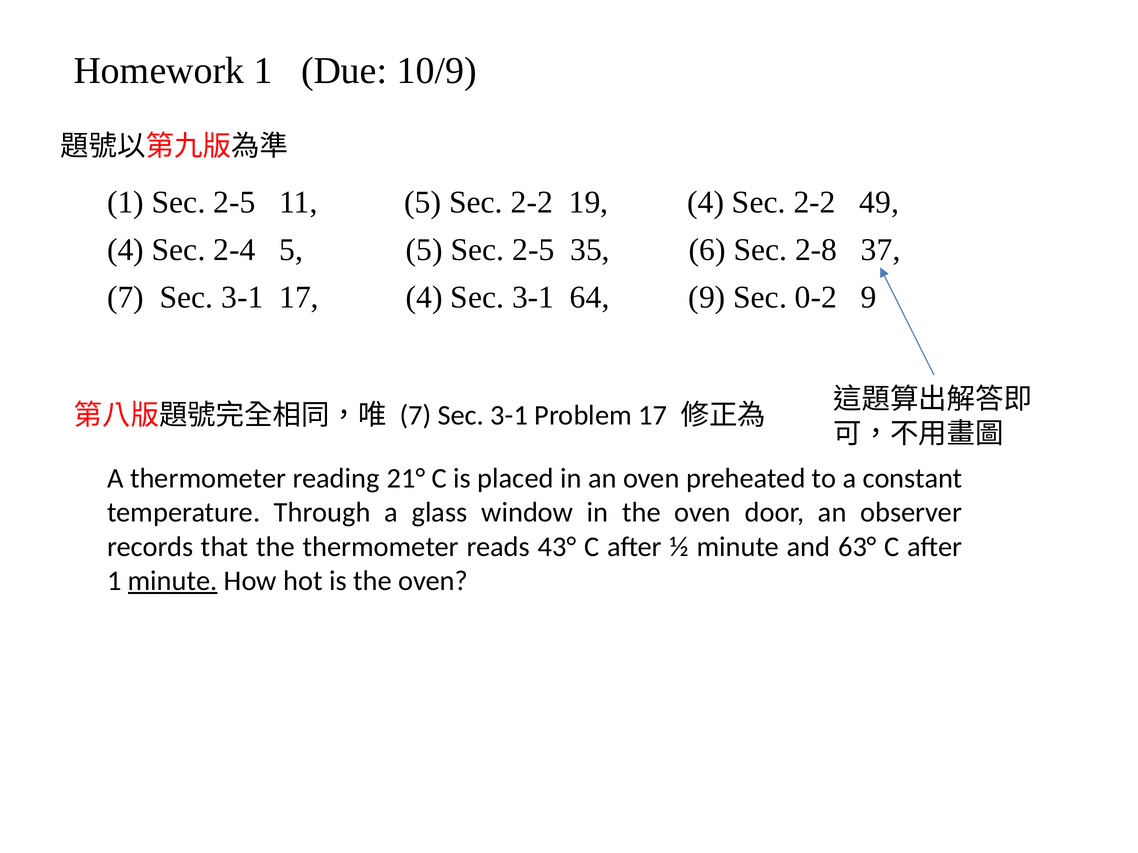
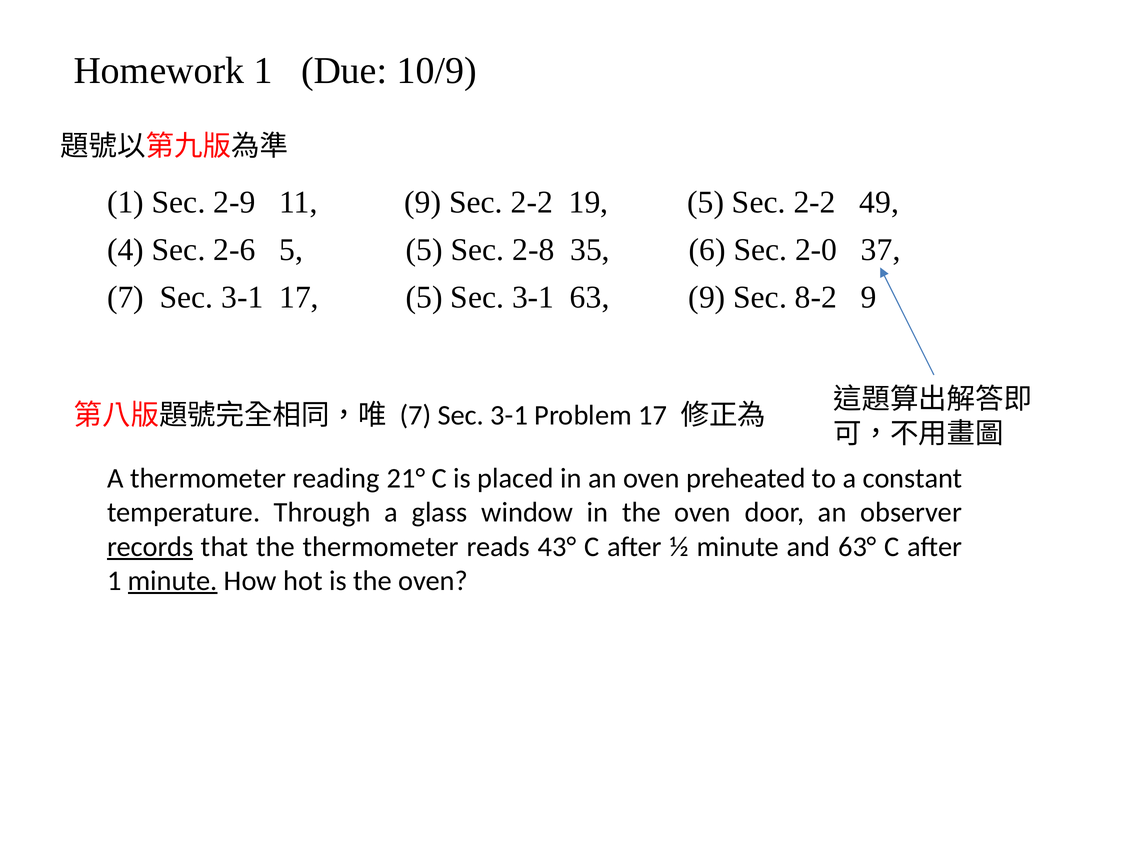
1 Sec 2-5: 2-5 -> 2-9
11 5: 5 -> 9
19 4: 4 -> 5
2-4: 2-4 -> 2-6
5 Sec 2-5: 2-5 -> 2-8
2-8: 2-8 -> 2-0
17 4: 4 -> 5
64: 64 -> 63
0-2: 0-2 -> 8-2
records underline: none -> present
